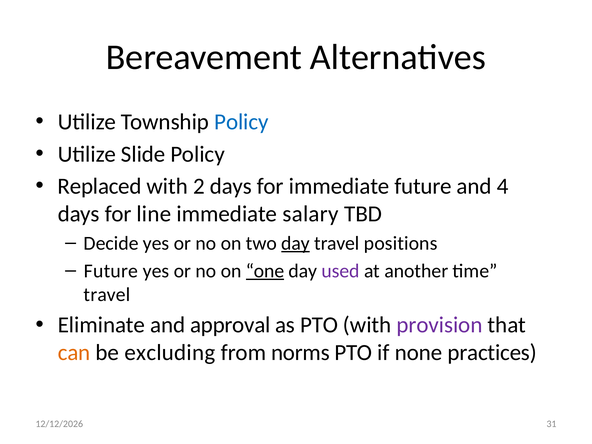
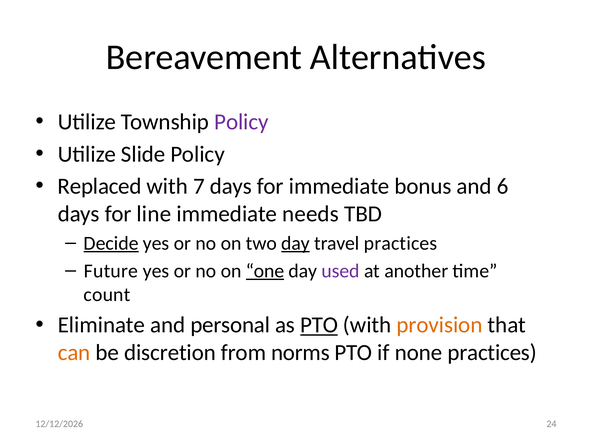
Policy at (241, 122) colour: blue -> purple
2: 2 -> 7
immediate future: future -> bonus
4: 4 -> 6
salary: salary -> needs
Decide underline: none -> present
travel positions: positions -> practices
travel at (107, 295): travel -> count
approval: approval -> personal
PTO at (319, 325) underline: none -> present
provision colour: purple -> orange
excluding: excluding -> discretion
31: 31 -> 24
